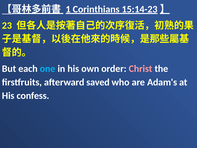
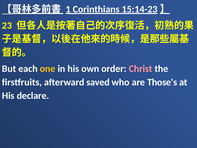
one colour: light blue -> yellow
Adam's: Adam's -> Those's
confess: confess -> declare
